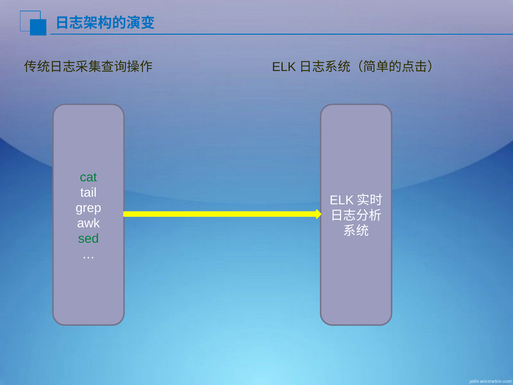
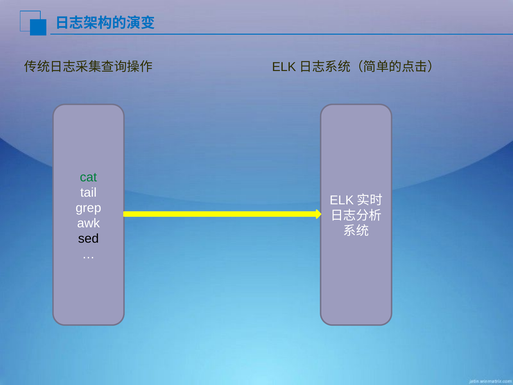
sed colour: green -> black
